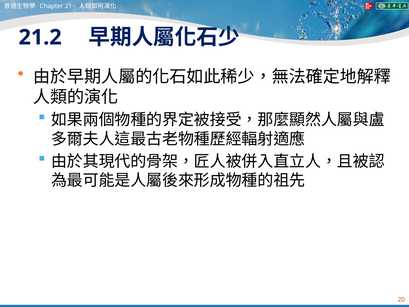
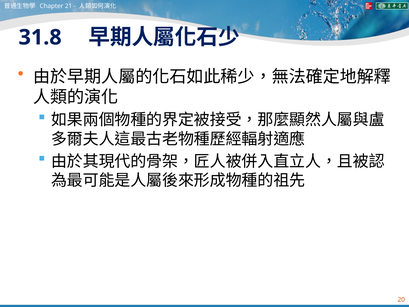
21.2: 21.2 -> 31.8
